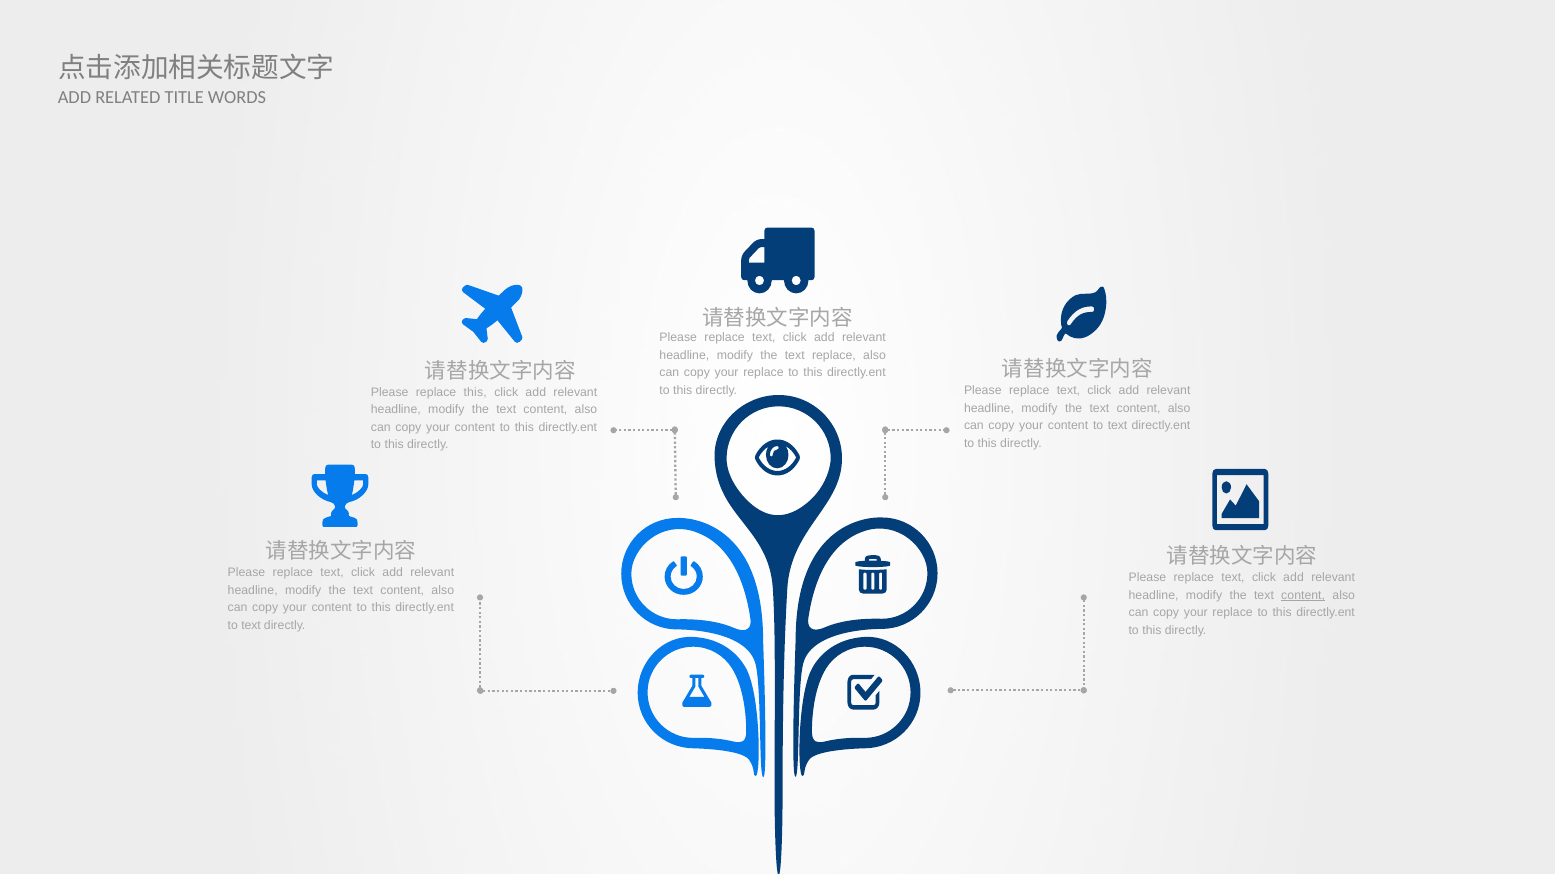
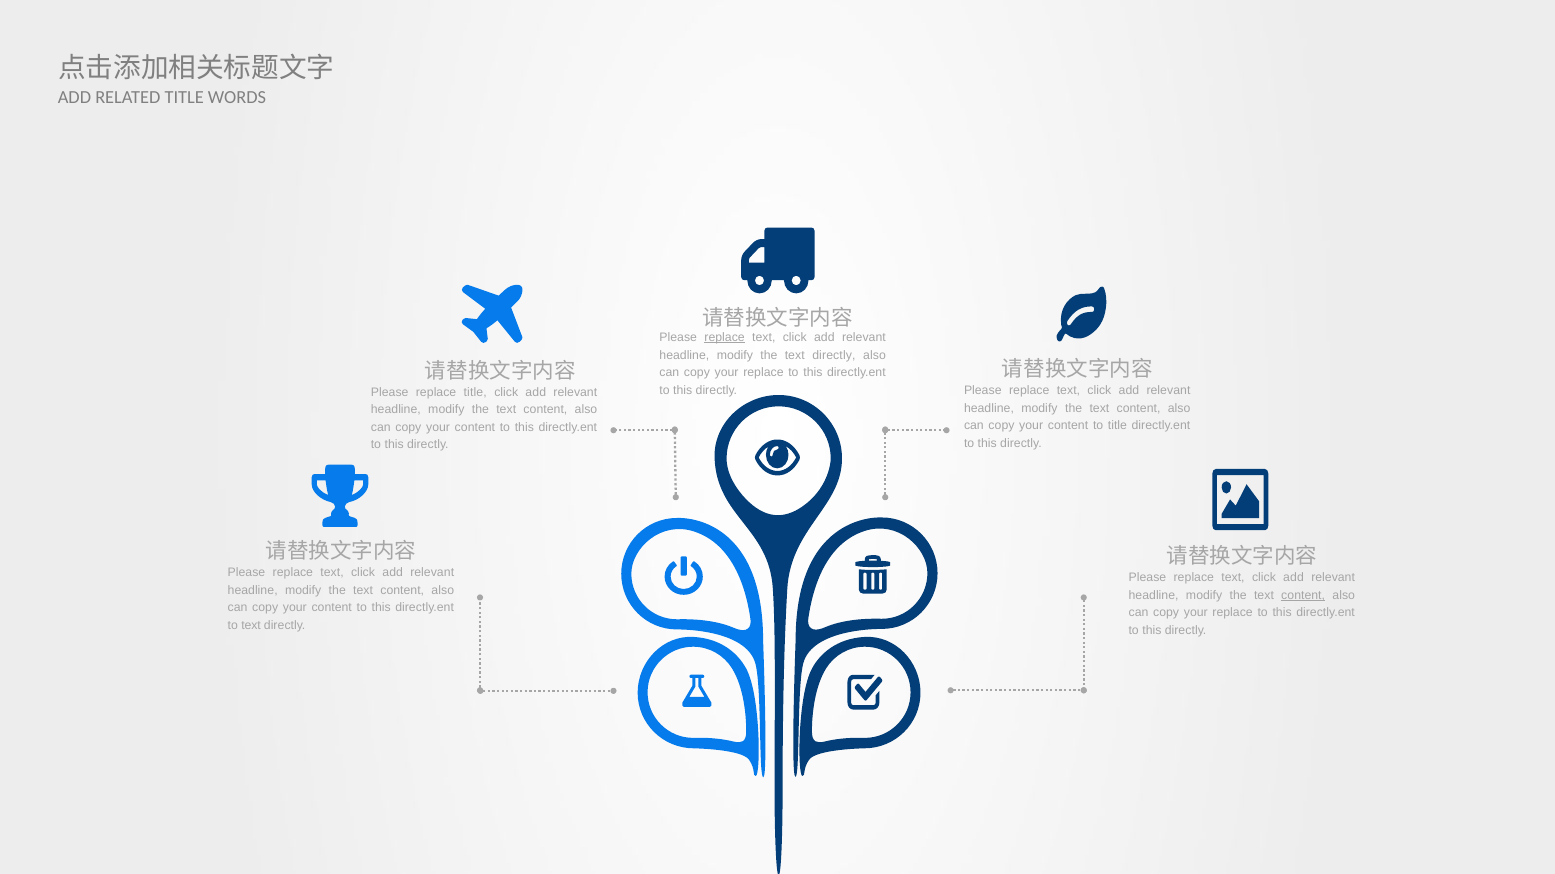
replace at (725, 338) underline: none -> present
the text replace: replace -> directly
replace this: this -> title
content to text: text -> title
